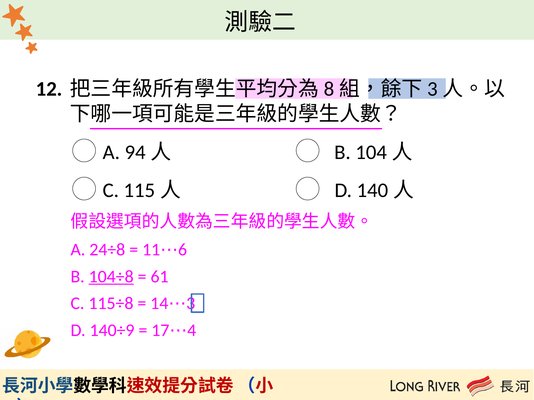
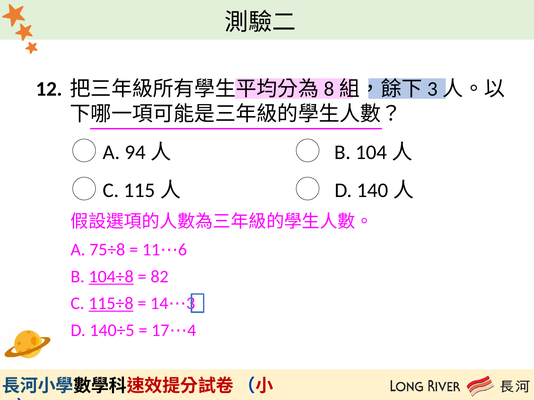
24÷8: 24÷8 -> 75÷8
61: 61 -> 82
115÷8 underline: none -> present
140÷9: 140÷9 -> 140÷5
